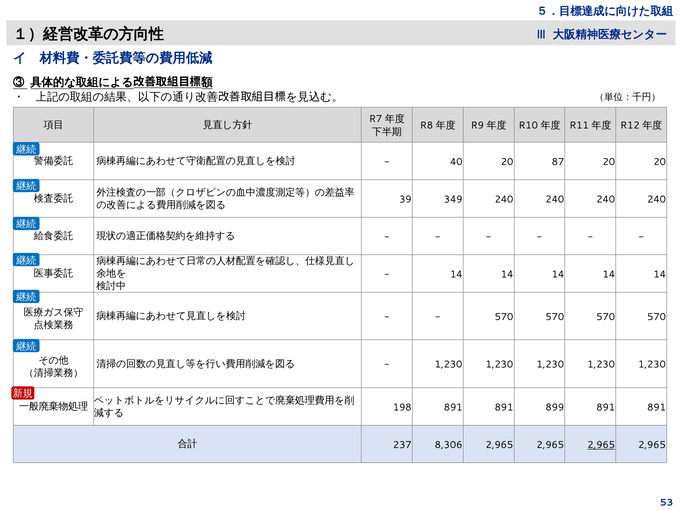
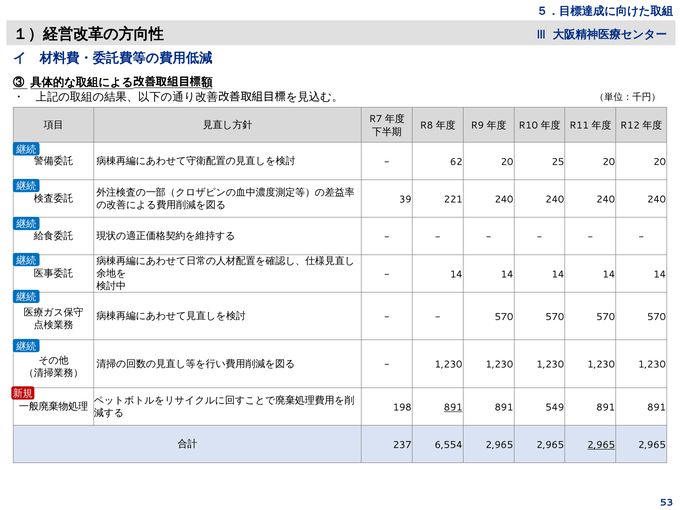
40: 40 -> 62
87: 87 -> 25
349: 349 -> 221
891 at (453, 407) underline: none -> present
899: 899 -> 549
8,306: 8,306 -> 6,554
